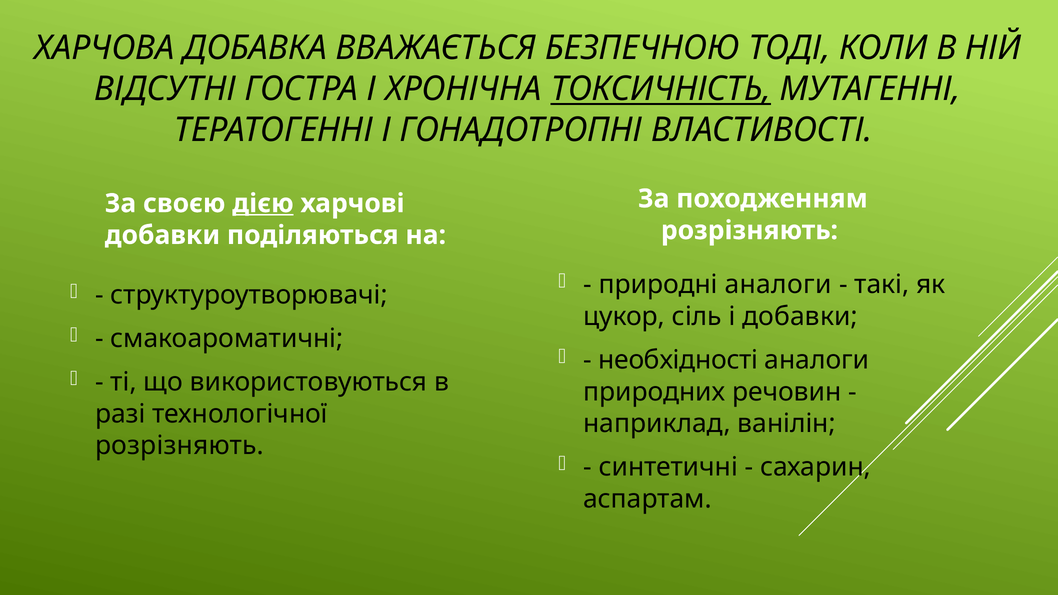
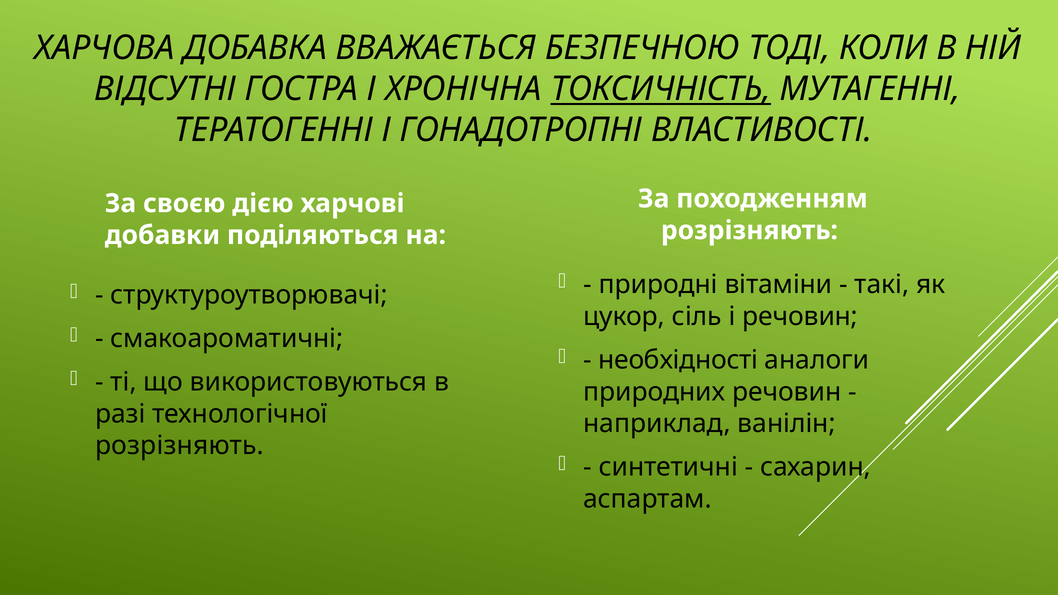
дією underline: present -> none
природні аналоги: аналоги -> вітаміни
і добавки: добавки -> речовин
